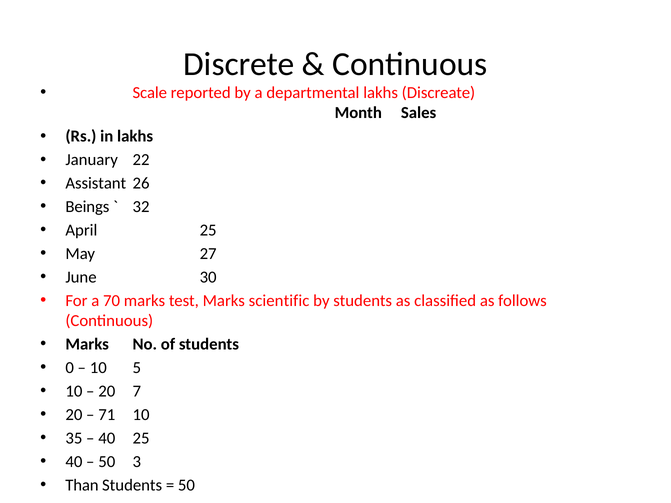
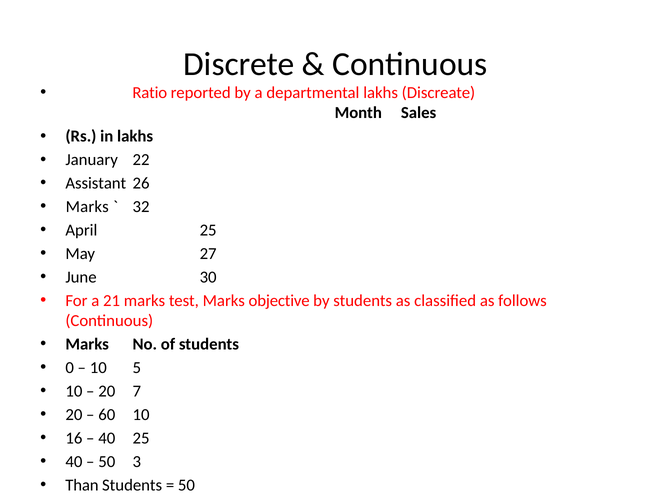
Scale: Scale -> Ratio
Beings at (87, 207): Beings -> Marks
70: 70 -> 21
scientific: scientific -> objective
71: 71 -> 60
35: 35 -> 16
